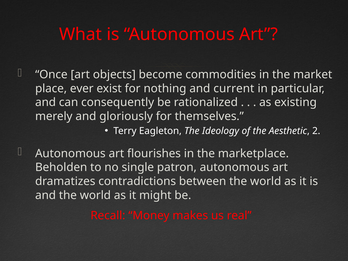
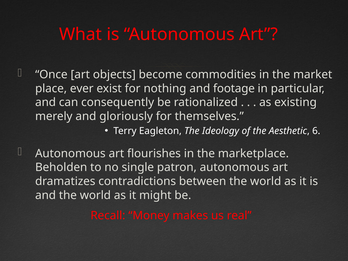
current: current -> footage
2: 2 -> 6
